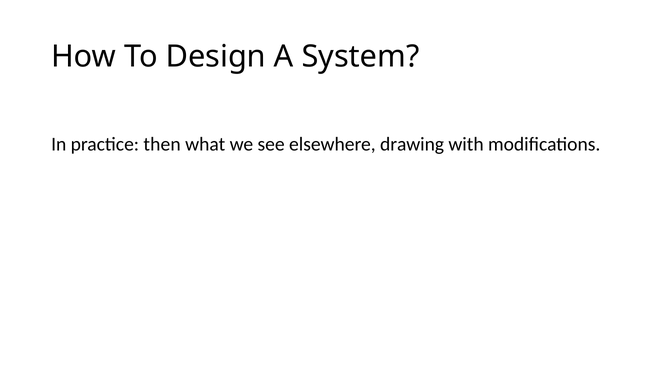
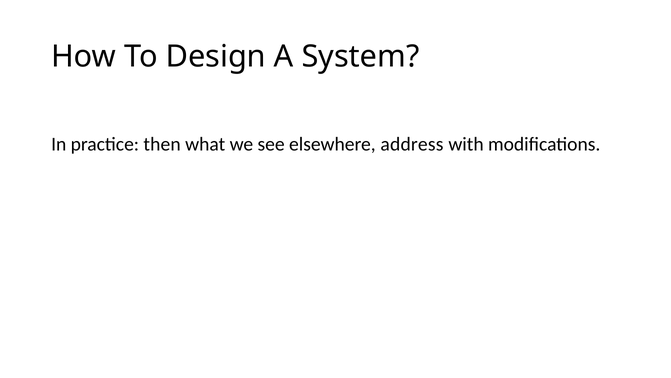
drawing: drawing -> address
